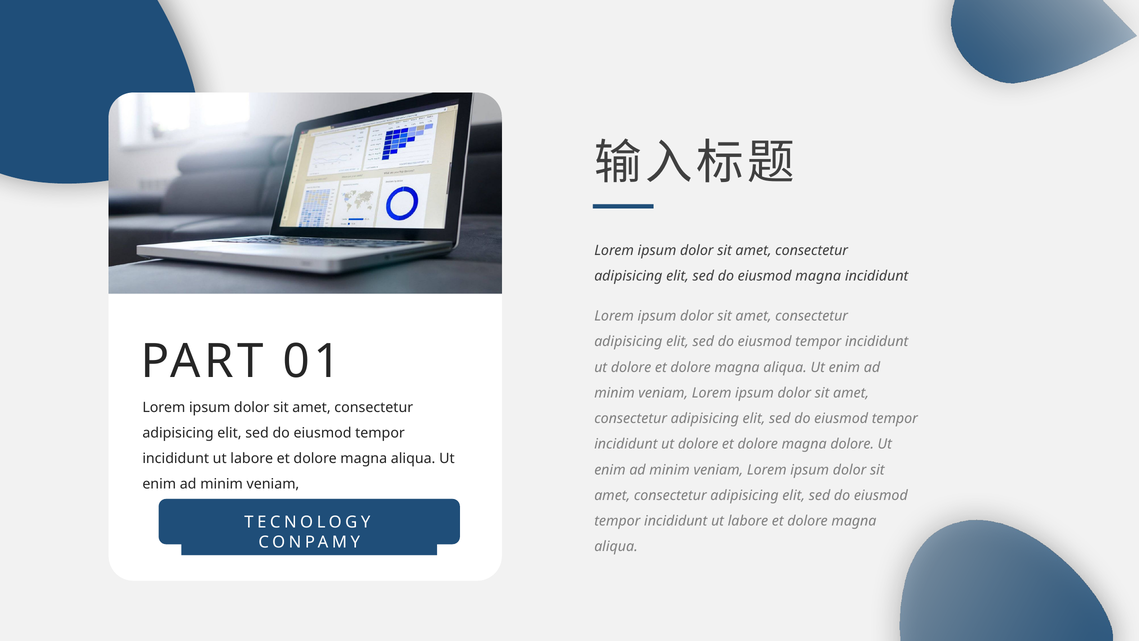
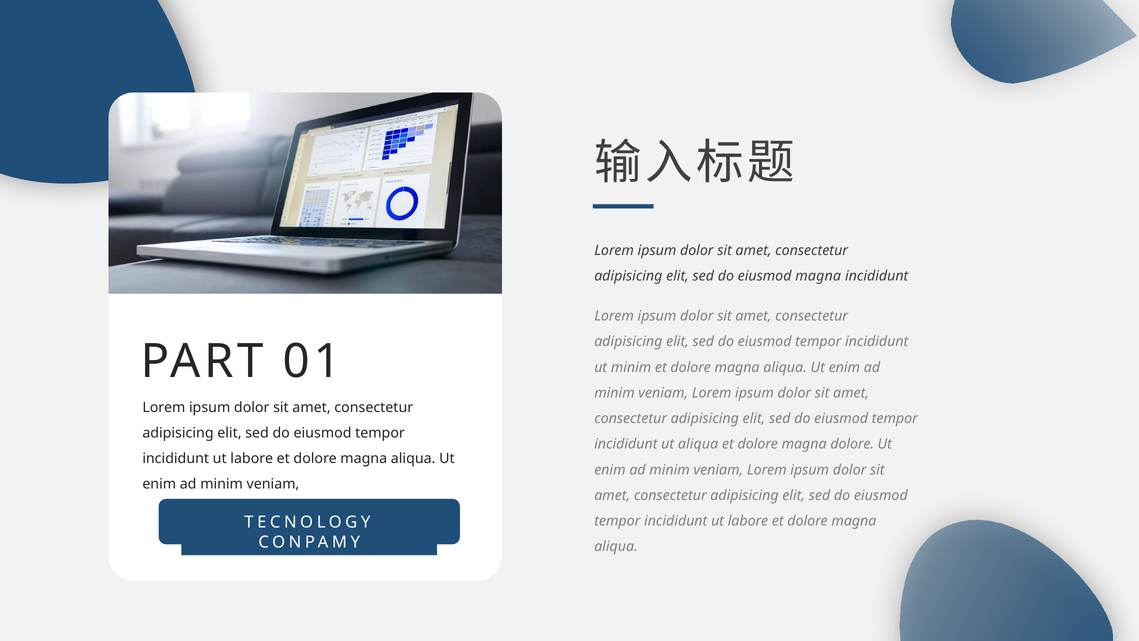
dolore at (631, 367): dolore -> minim
dolore at (698, 444): dolore -> aliqua
